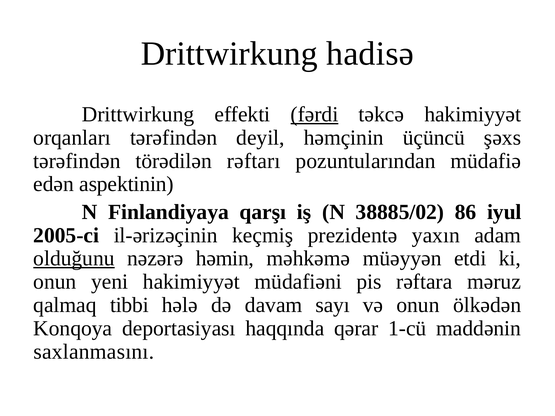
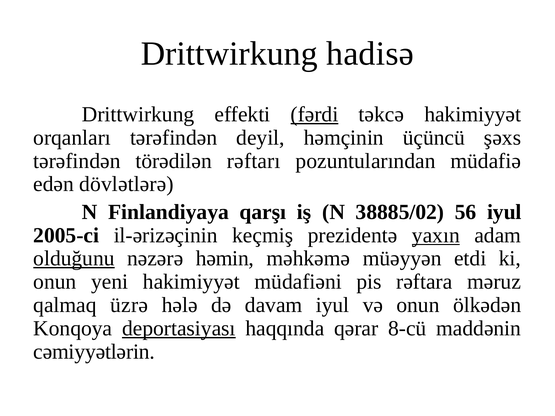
aspektinin: aspektinin -> dövlətlərə
86: 86 -> 56
yaxın underline: none -> present
tibbi: tibbi -> üzrə
davam sayı: sayı -> iyul
deportasiyası underline: none -> present
1-cü: 1-cü -> 8-cü
saxlanmasını: saxlanmasını -> cəmiyyətlərin
